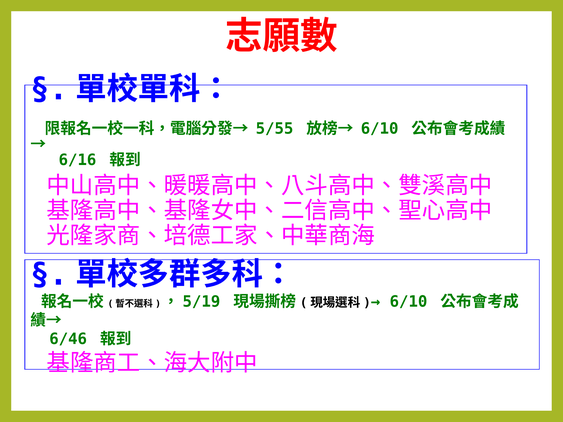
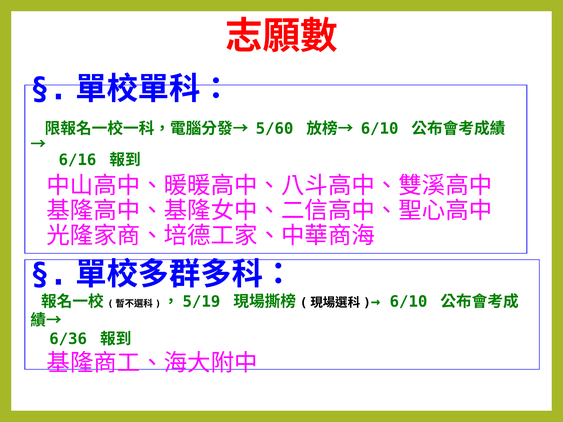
5/55: 5/55 -> 5/60
6/46: 6/46 -> 6/36
